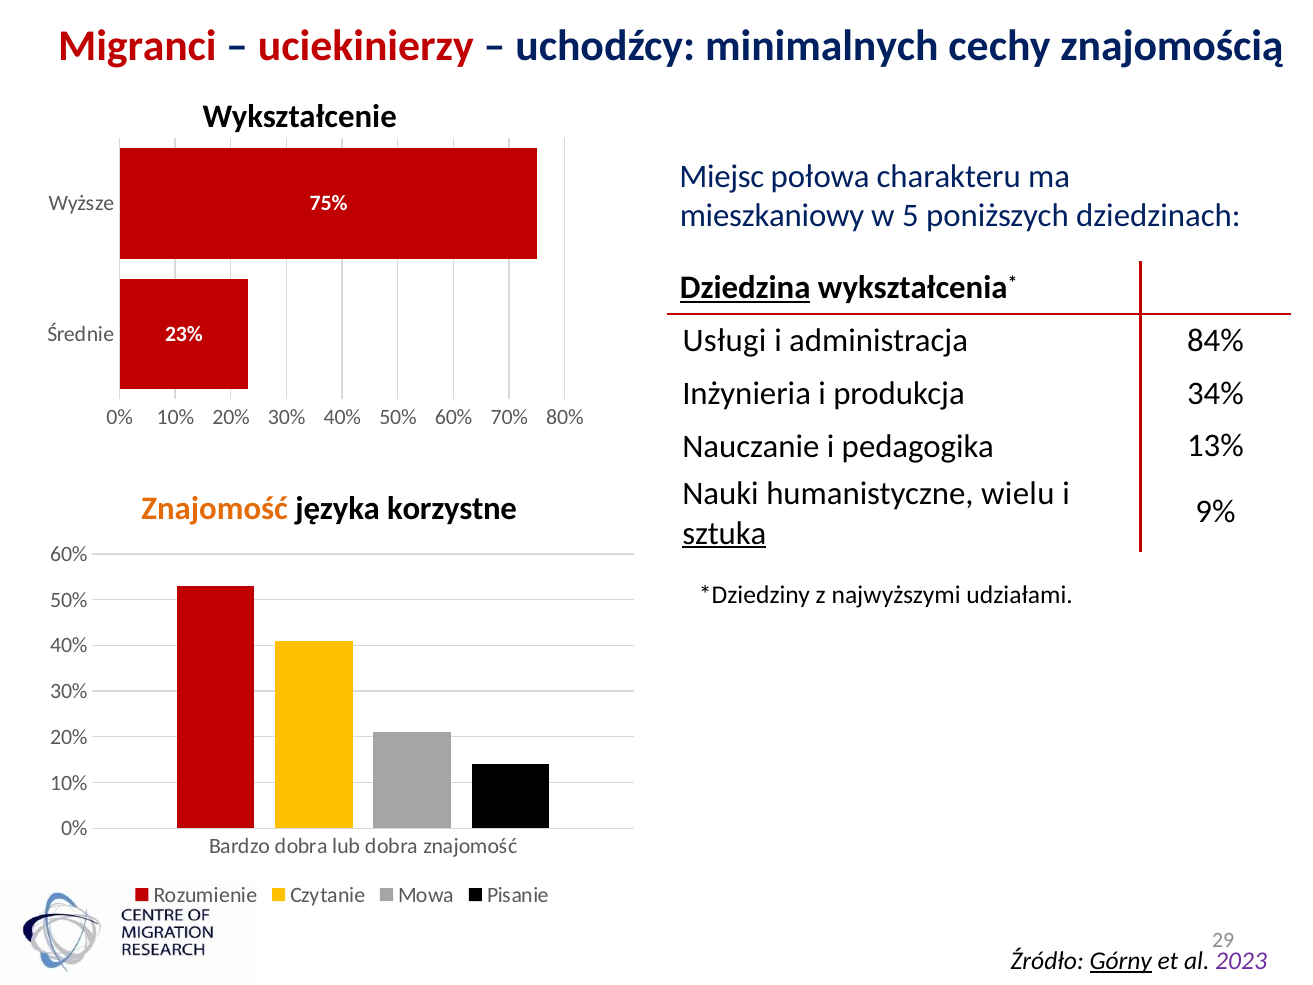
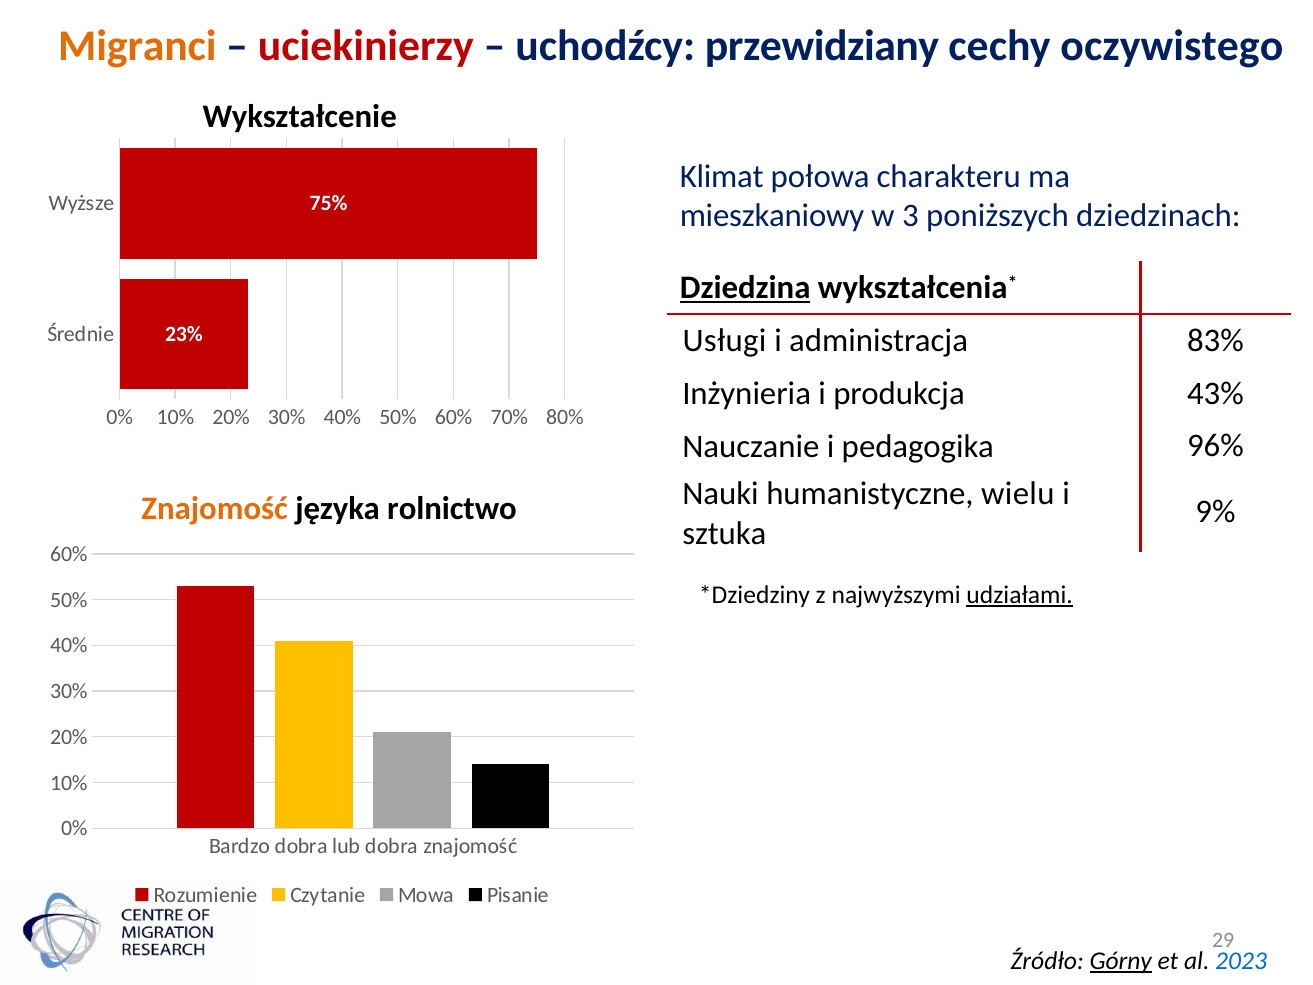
Migranci colour: red -> orange
minimalnych: minimalnych -> przewidziany
znajomością: znajomością -> oczywistego
Miejsc: Miejsc -> Klimat
5: 5 -> 3
84%: 84% -> 83%
34%: 34% -> 43%
13%: 13% -> 96%
korzystne: korzystne -> rolnictwo
sztuka underline: present -> none
udziałami underline: none -> present
2023 colour: purple -> blue
